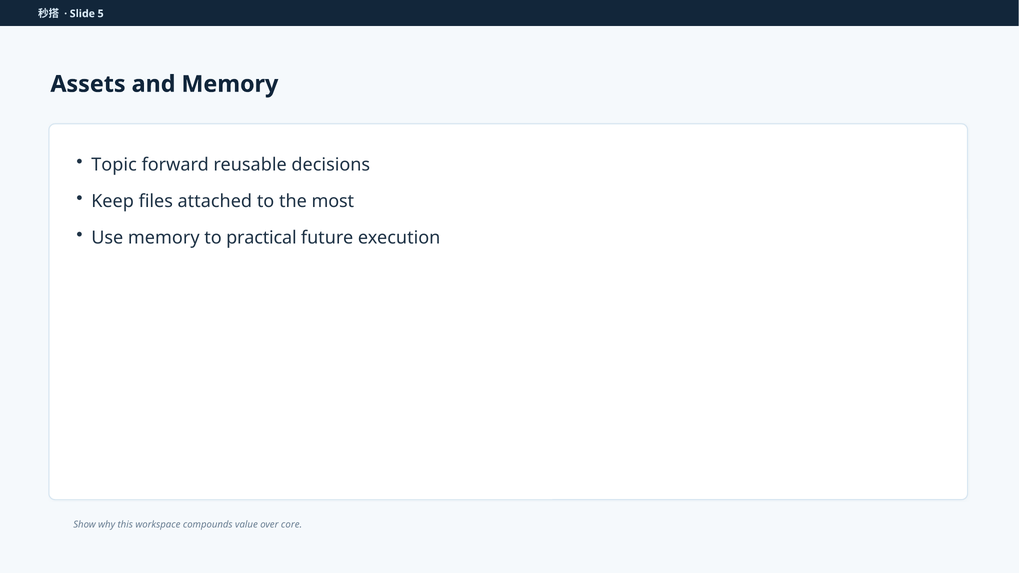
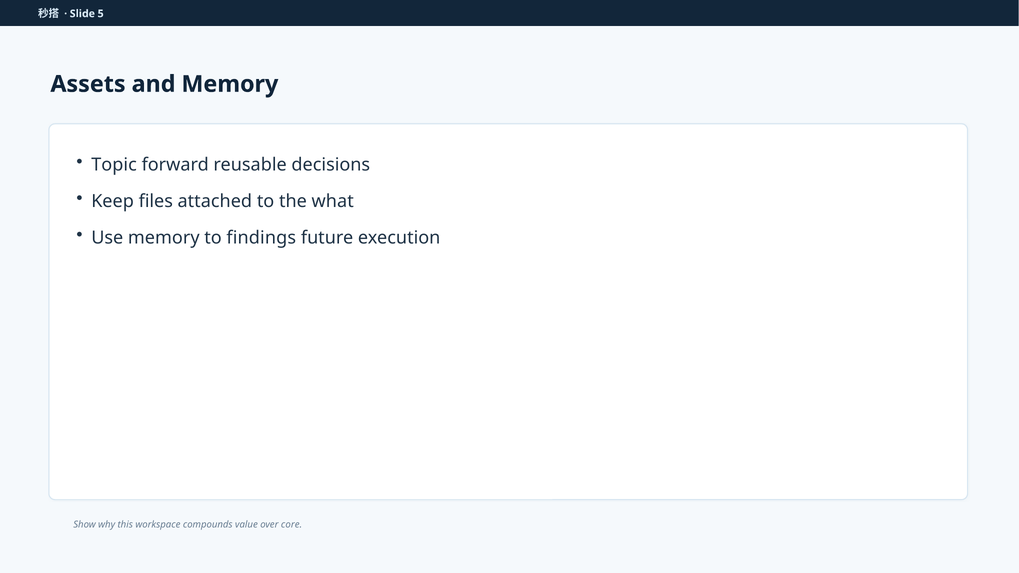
most: most -> what
practical: practical -> findings
